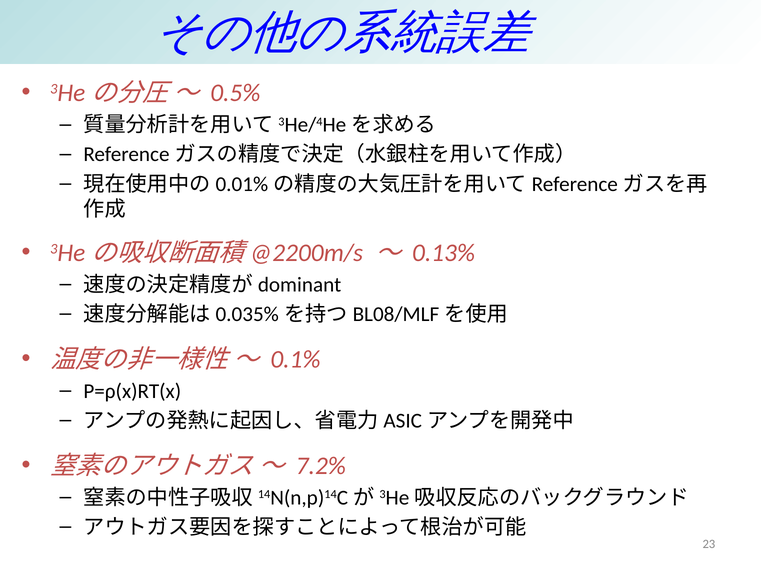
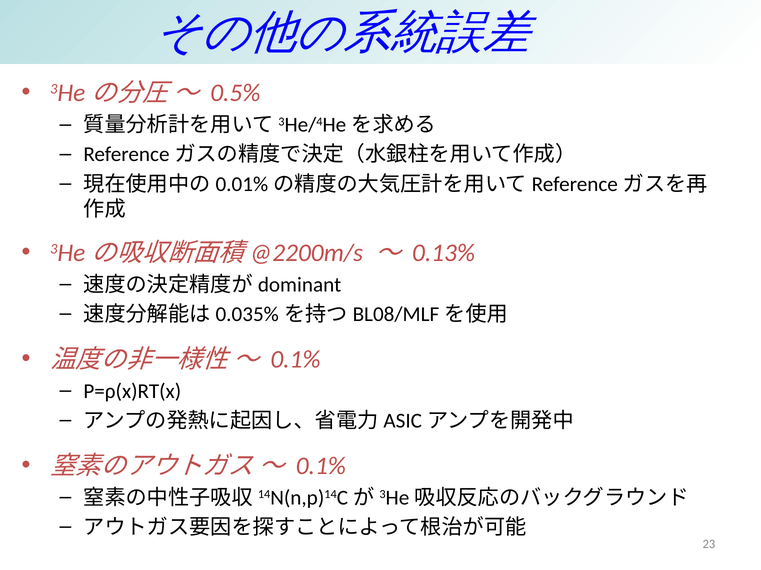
7.2% at (321, 466): 7.2% -> 0.1%
